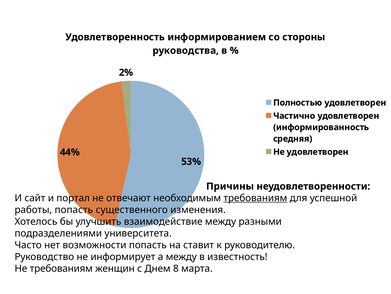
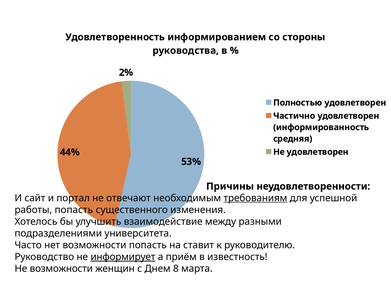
информирует underline: none -> present
а между: между -> приём
Не требованиям: требованиям -> возможности
